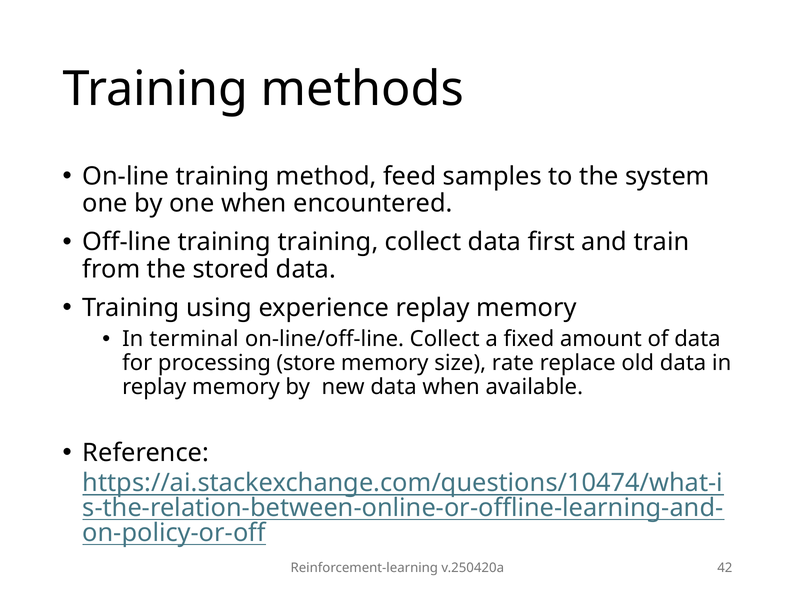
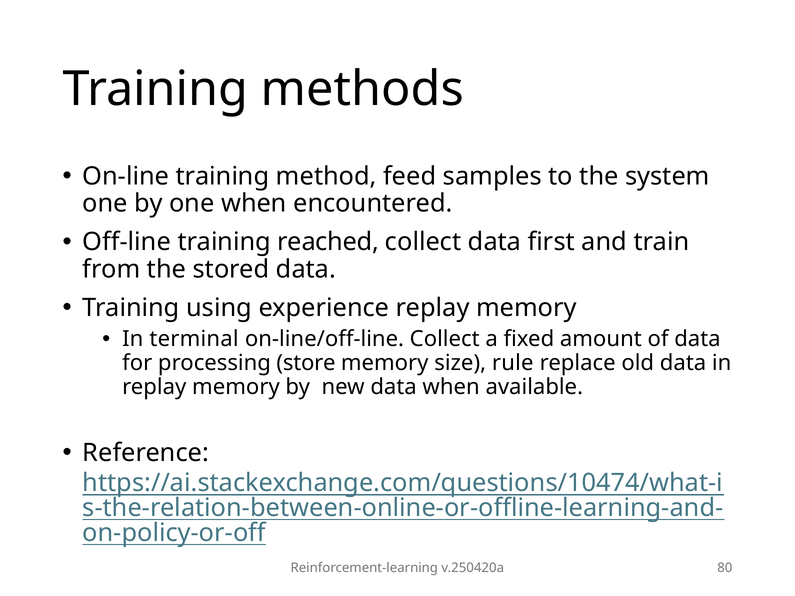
training training: training -> reached
rate: rate -> rule
42: 42 -> 80
